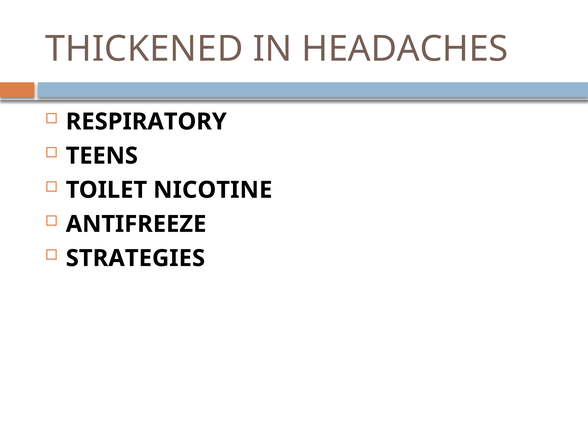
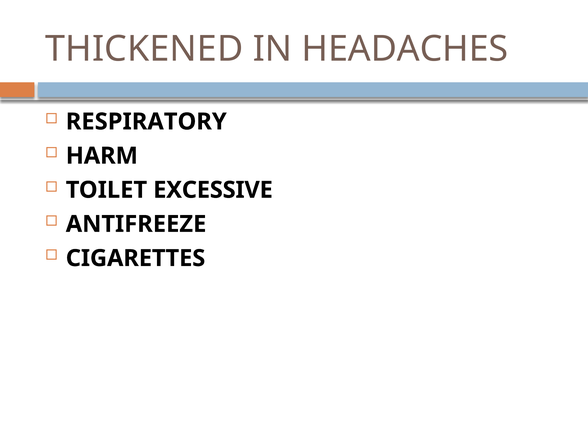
TEENS: TEENS -> HARM
NICOTINE: NICOTINE -> EXCESSIVE
STRATEGIES: STRATEGIES -> CIGARETTES
